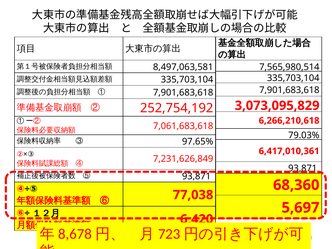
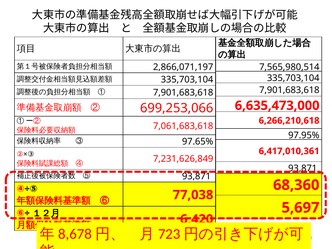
8,497,063,581: 8,497,063,581 -> 2,866,071,197
3,073,095,829: 3,073,095,829 -> 6,635,473,000
252,754,192: 252,754,192 -> 699,253,066
79.03%: 79.03% -> 97.95%
